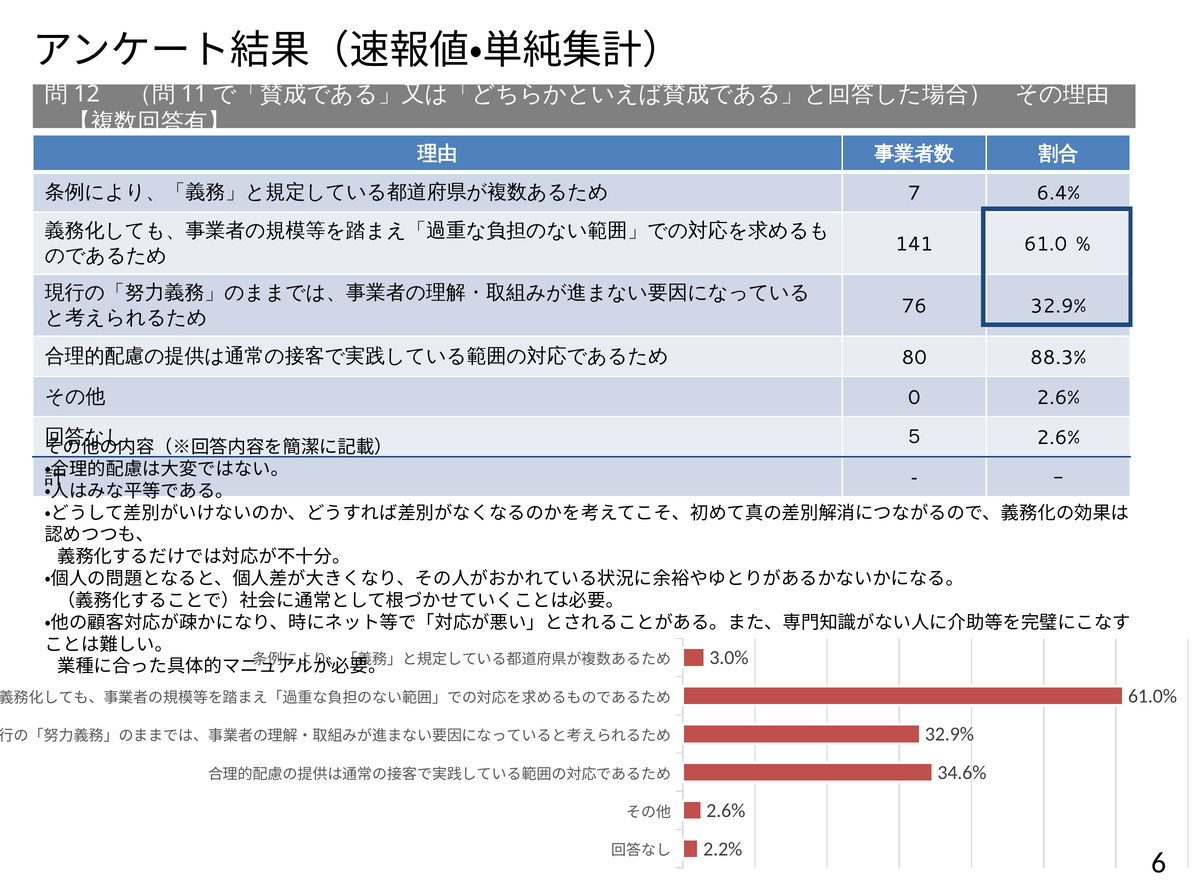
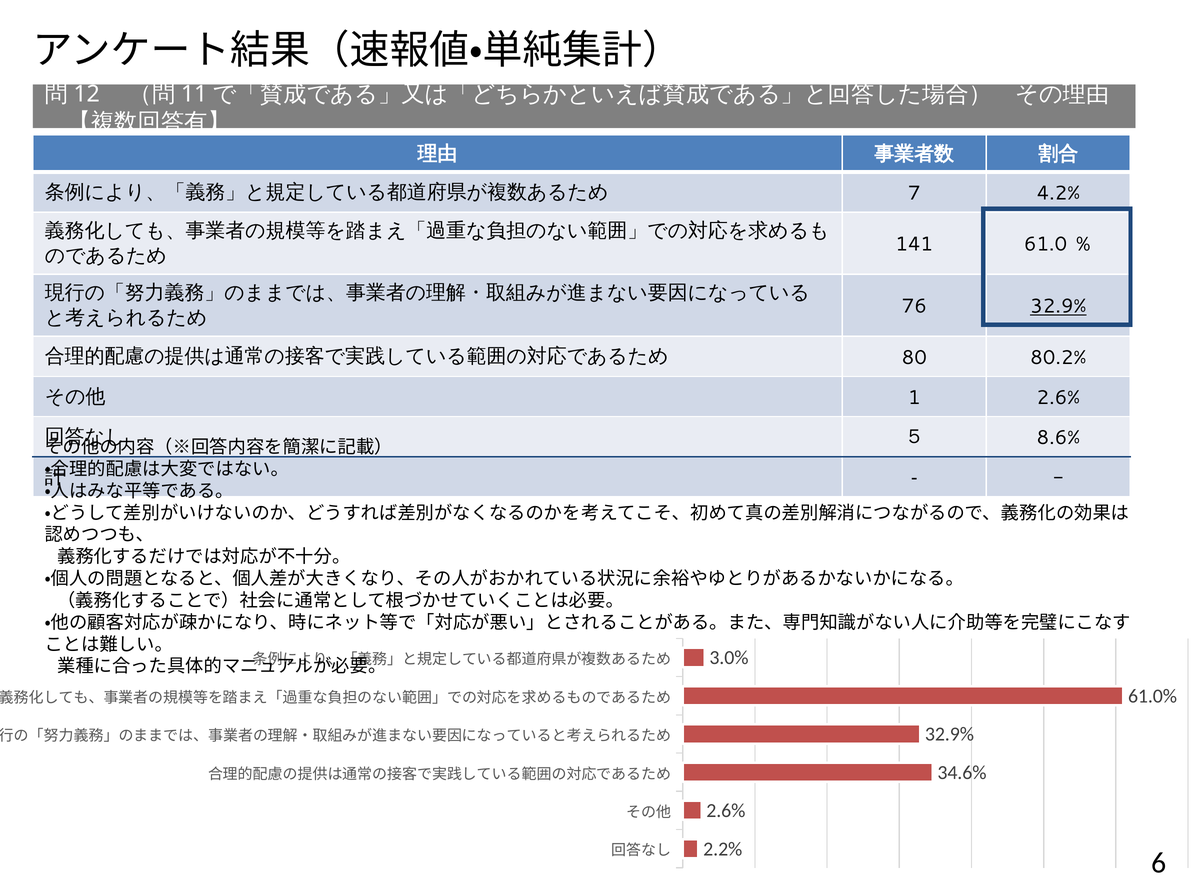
6.4%: 6.4% -> 4.2%
32.9% at (1058, 306) underline: none -> present
88.3%: 88.3% -> 80.2%
0: 0 -> 1
５ 2.6%: 2.6% -> 8.6%
